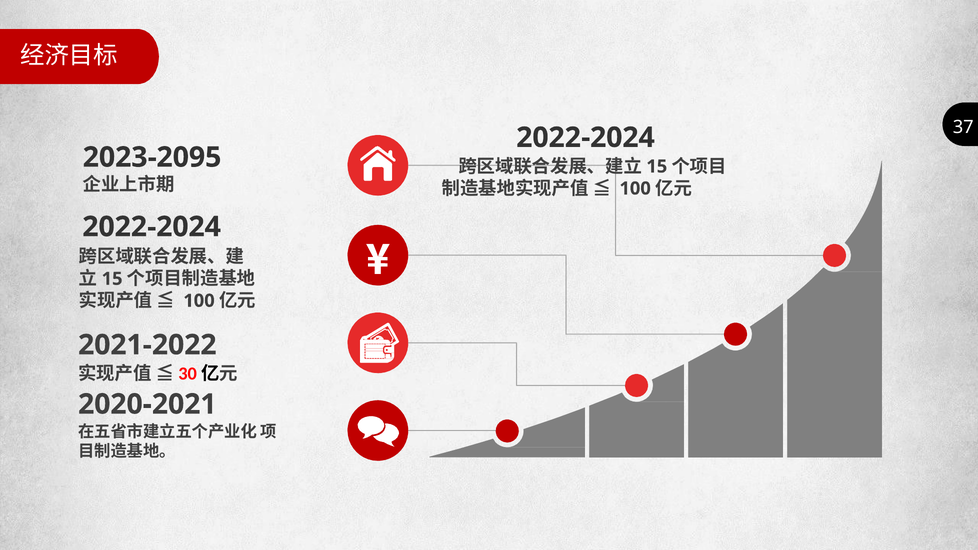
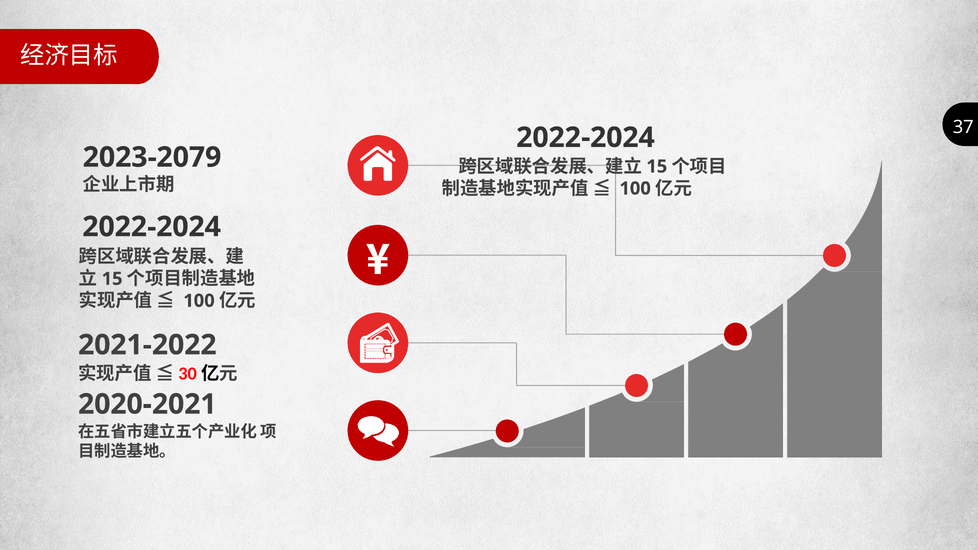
2023-2095: 2023-2095 -> 2023-2079
